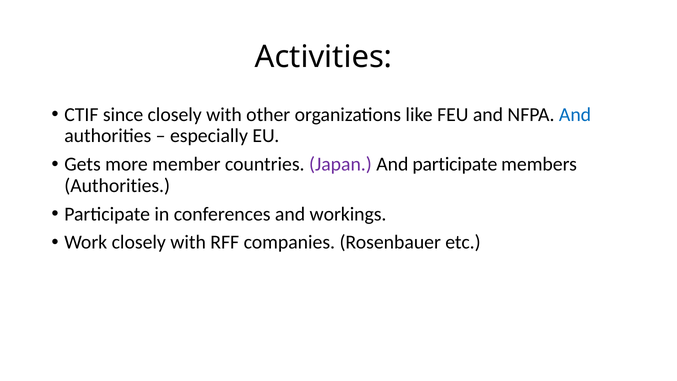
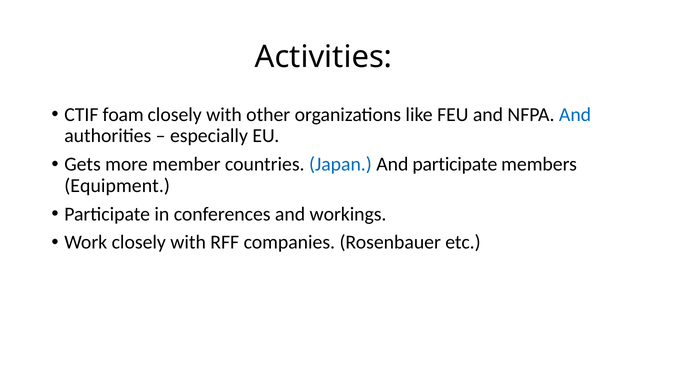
since: since -> foam
Japan colour: purple -> blue
Authorities at (117, 186): Authorities -> Equipment
